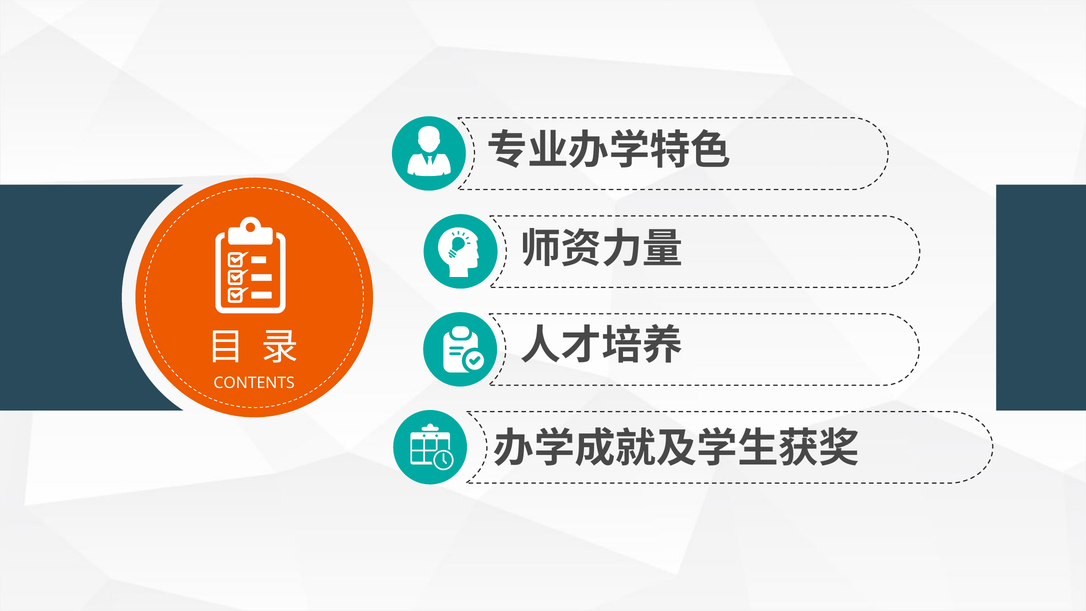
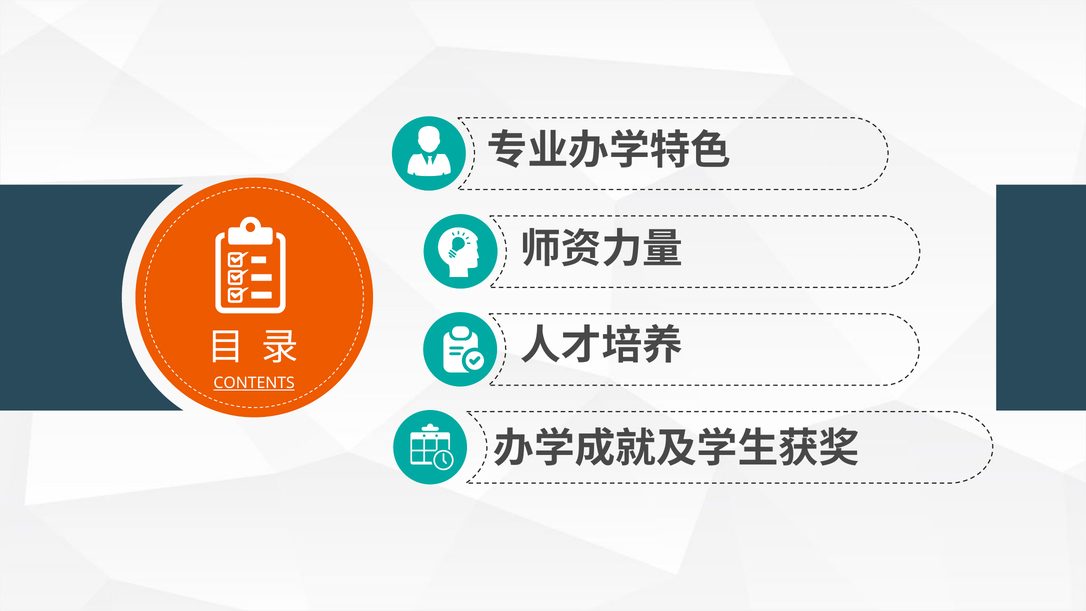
CONTENTS underline: none -> present
